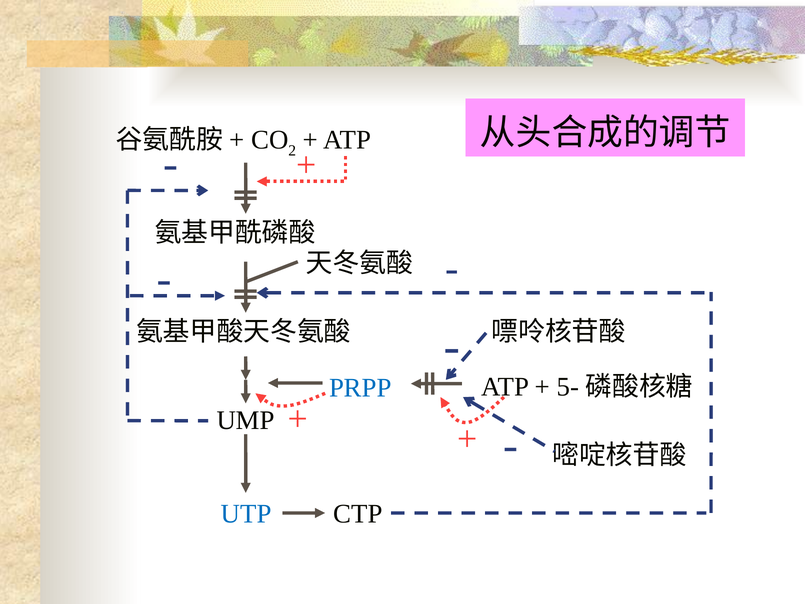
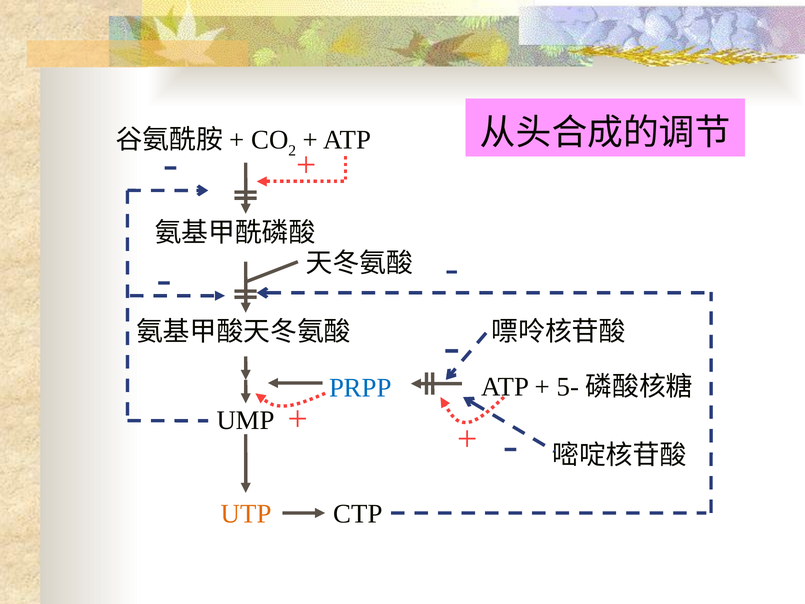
UTP colour: blue -> orange
